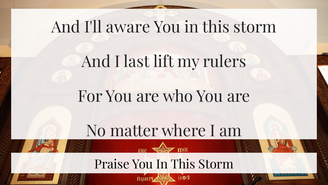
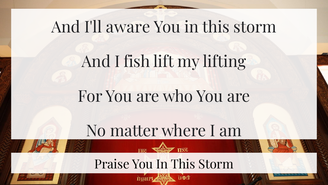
last: last -> fish
rulers: rulers -> lifting
